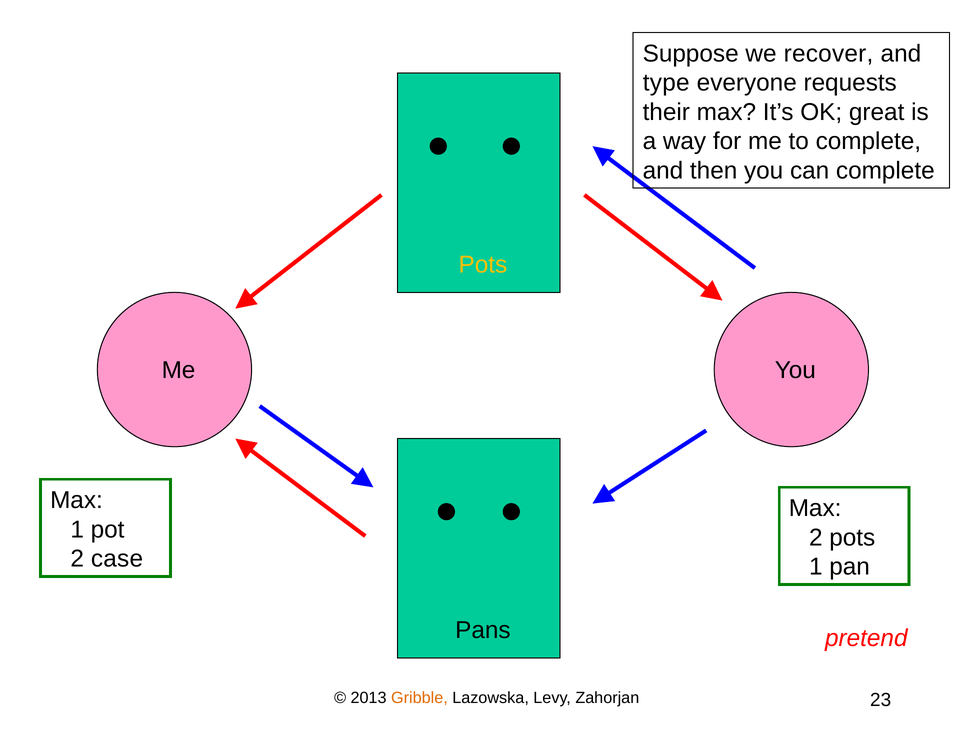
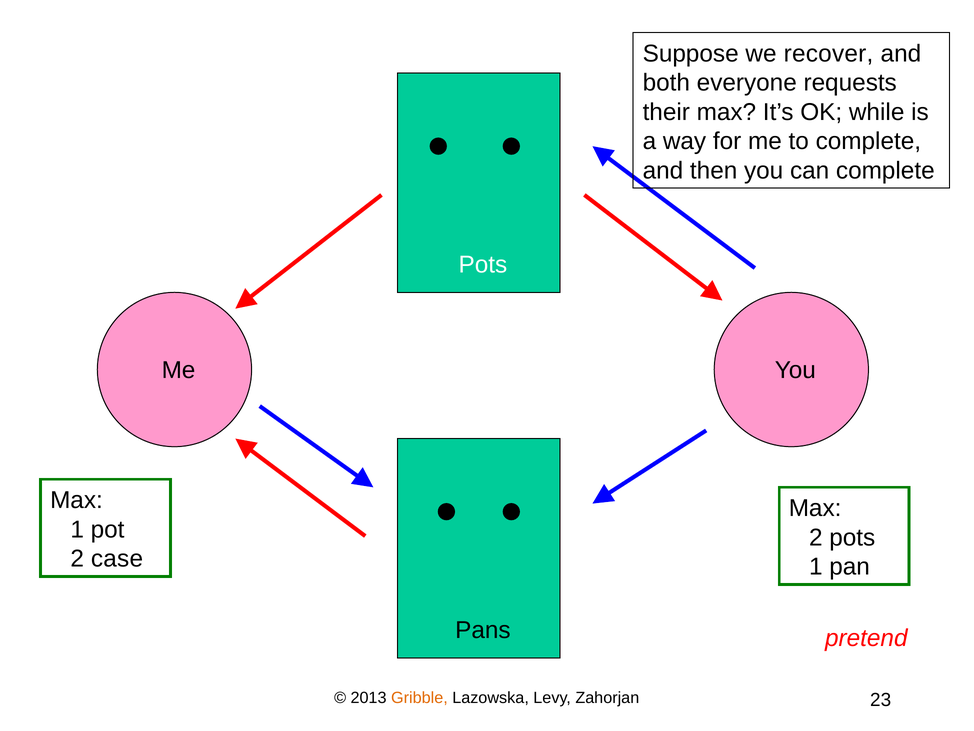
type: type -> both
great: great -> while
Pots at (483, 265) colour: yellow -> white
